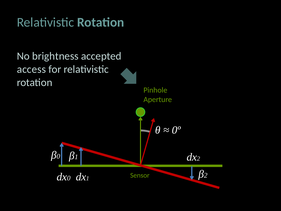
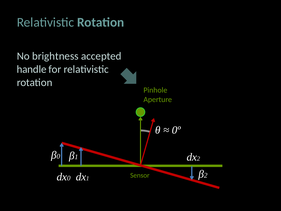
access: access -> handle
